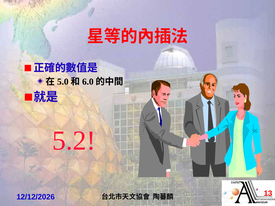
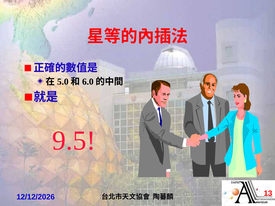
5.2: 5.2 -> 9.5
